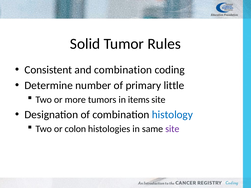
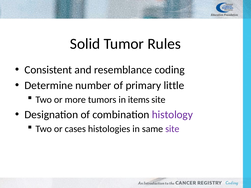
and combination: combination -> resemblance
histology colour: blue -> purple
colon: colon -> cases
